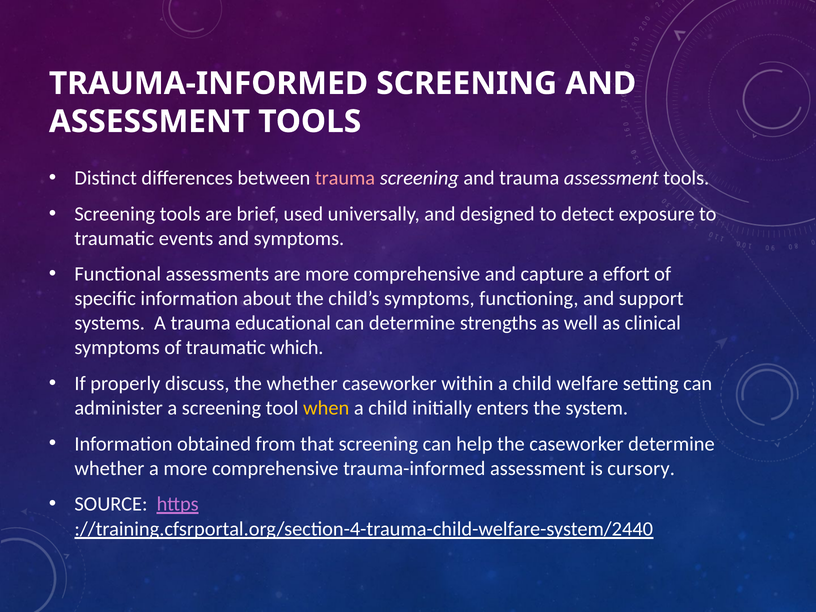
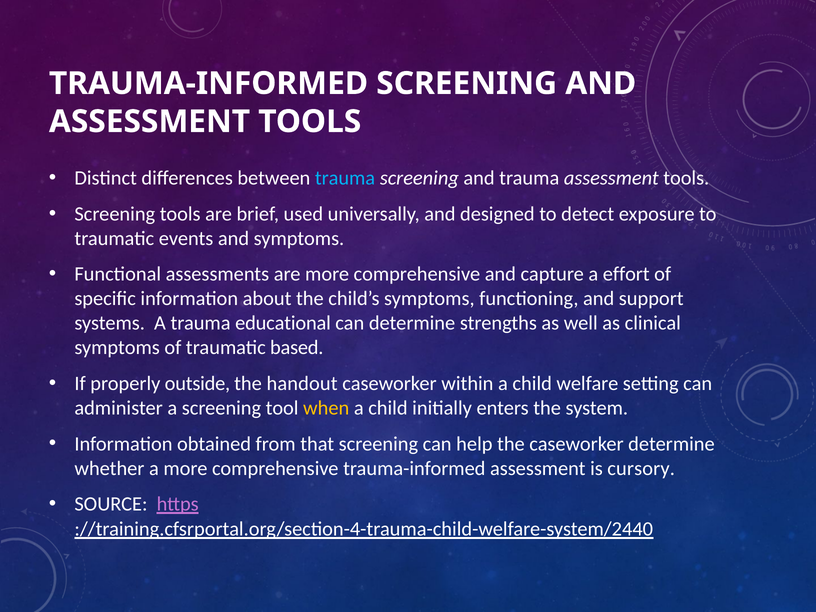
trauma at (345, 178) colour: pink -> light blue
which: which -> based
discuss: discuss -> outside
the whether: whether -> handout
